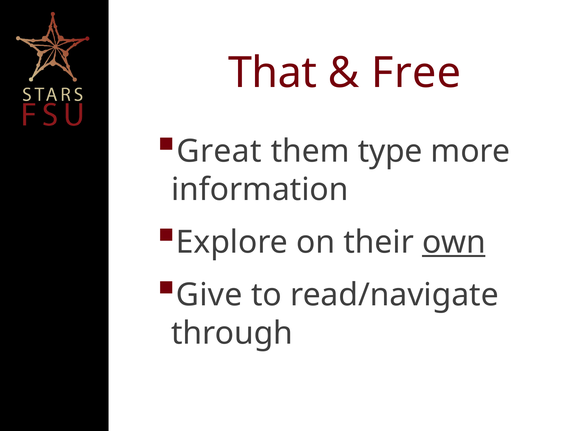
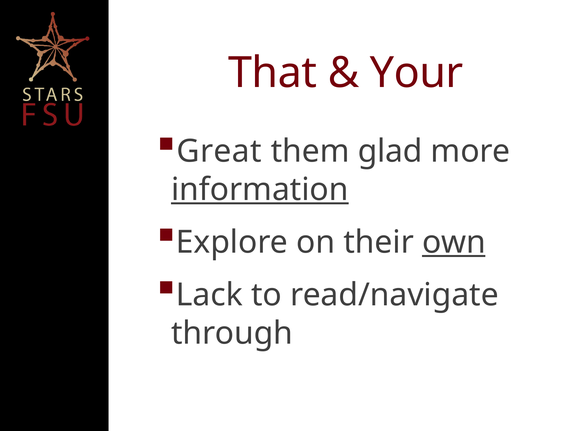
Free: Free -> Your
type: type -> glad
information underline: none -> present
Give: Give -> Lack
